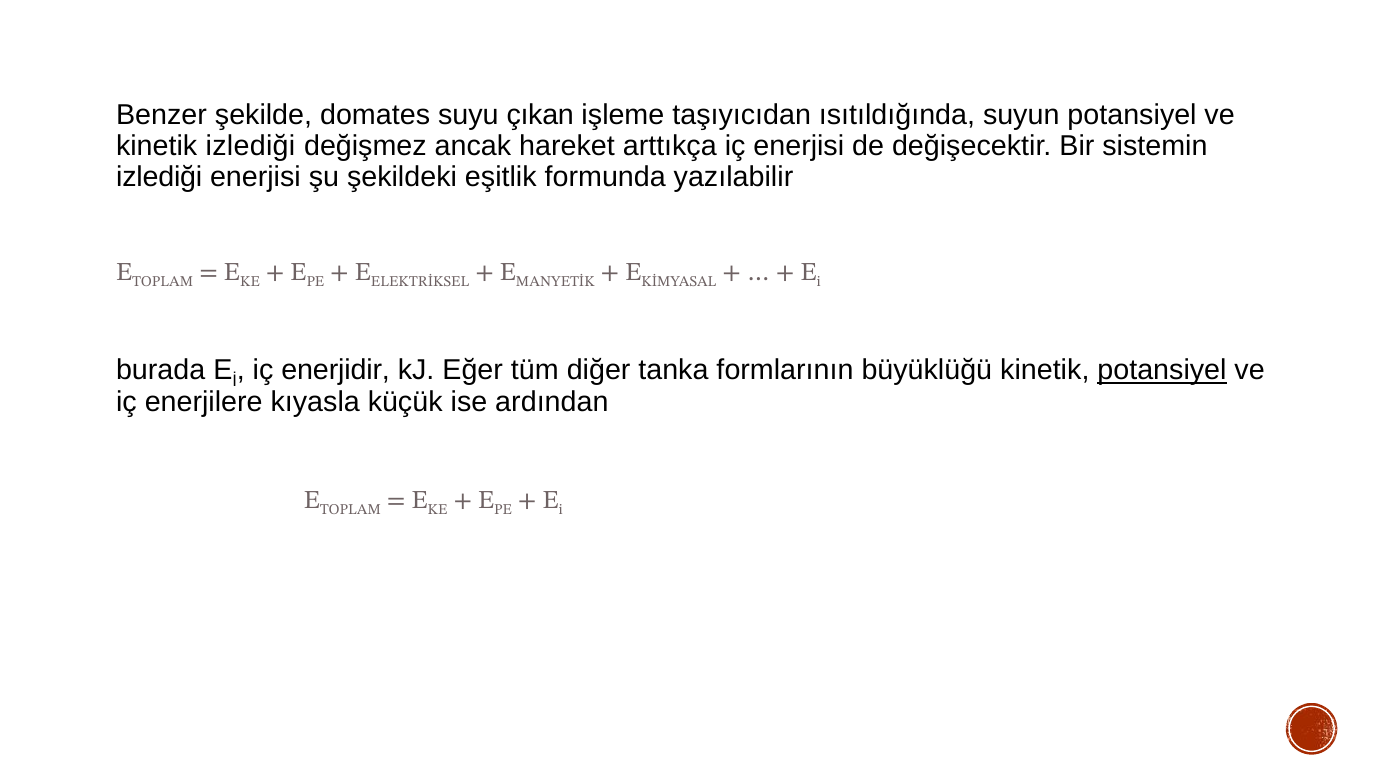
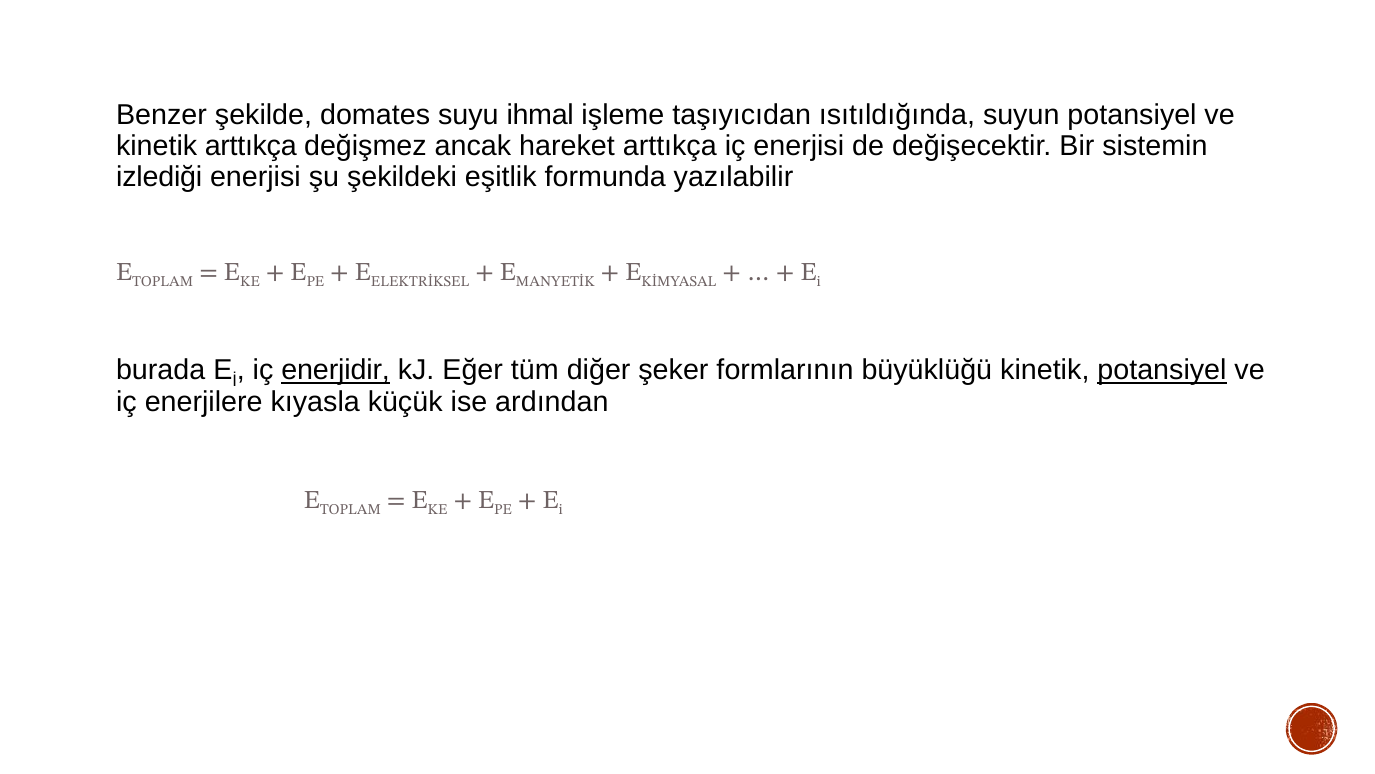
çıkan: çıkan -> ihmal
kinetik izlediği: izlediği -> arttıkça
enerjidir underline: none -> present
tanka: tanka -> şeker
